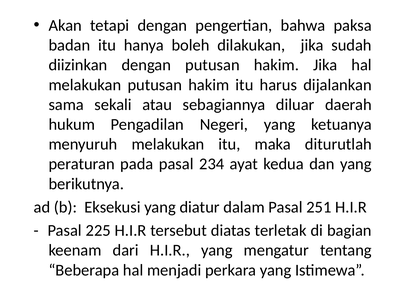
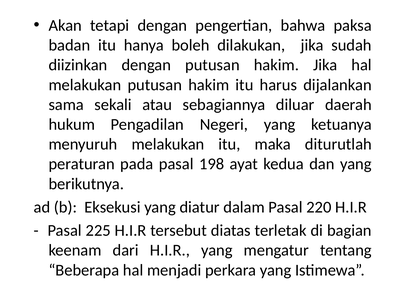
234: 234 -> 198
251: 251 -> 220
